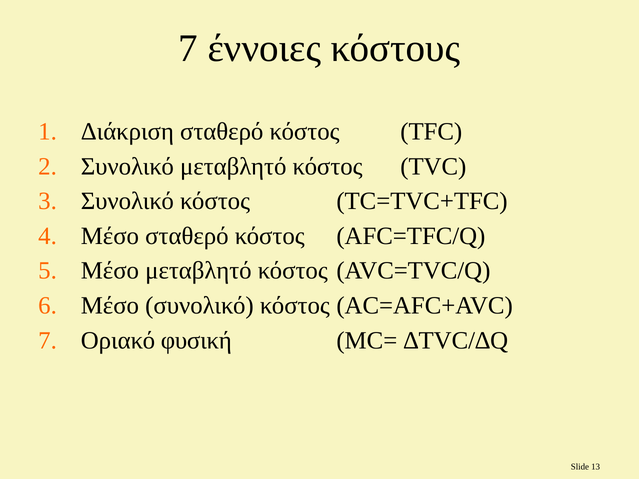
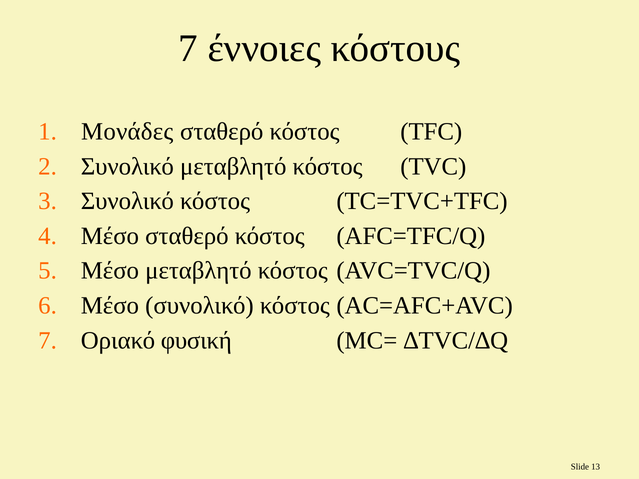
Διάκριση: Διάκριση -> Μονάδες
